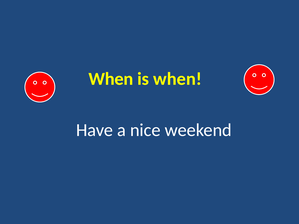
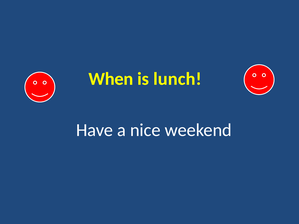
is when: when -> lunch
